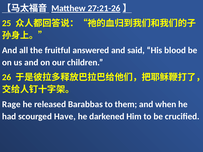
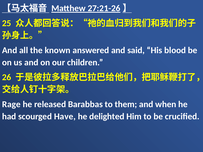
fruitful: fruitful -> known
darkened: darkened -> delighted
